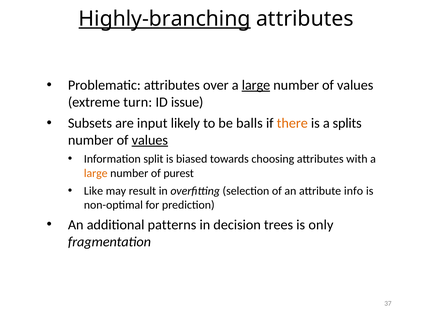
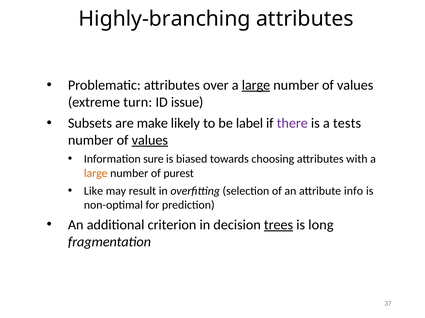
Highly-branching underline: present -> none
input: input -> make
balls: balls -> label
there colour: orange -> purple
splits: splits -> tests
split: split -> sure
patterns: patterns -> criterion
trees underline: none -> present
only: only -> long
